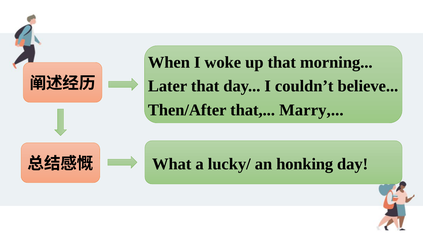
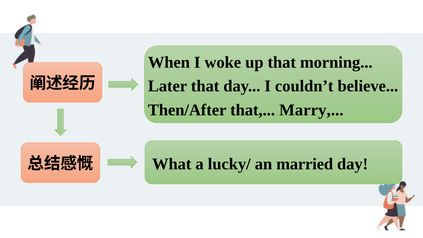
honking: honking -> married
